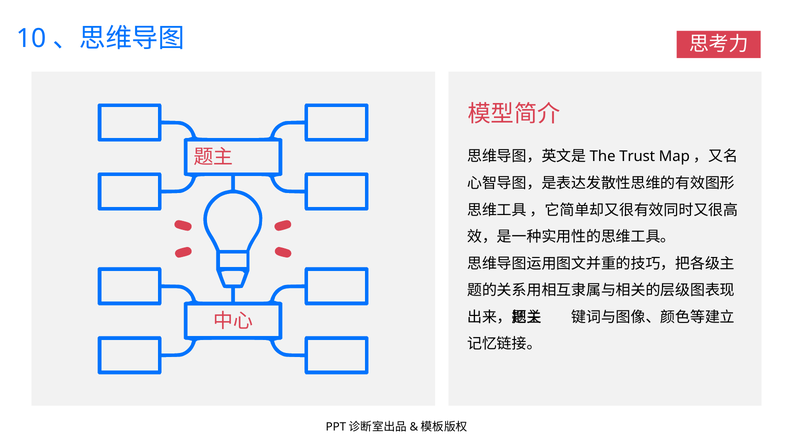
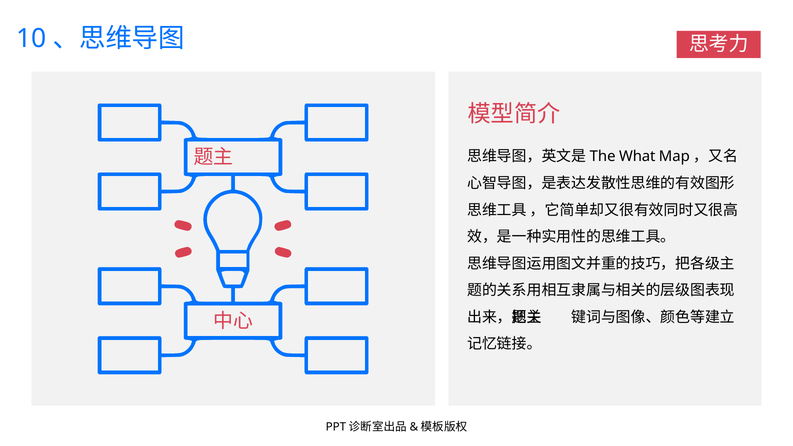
Trust: Trust -> What
